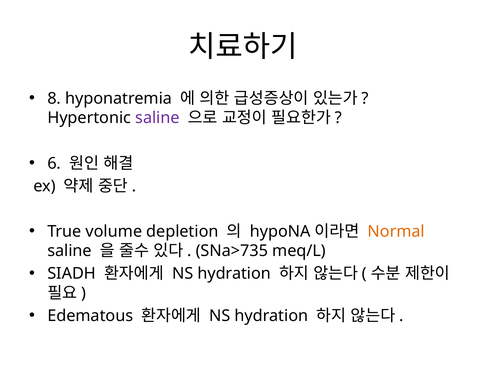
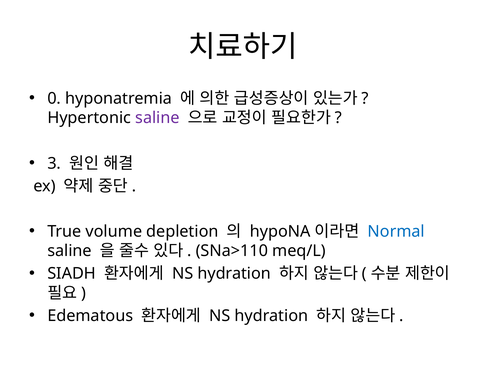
8: 8 -> 0
6: 6 -> 3
Normal colour: orange -> blue
SNa>735: SNa>735 -> SNa>110
